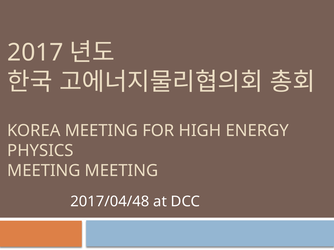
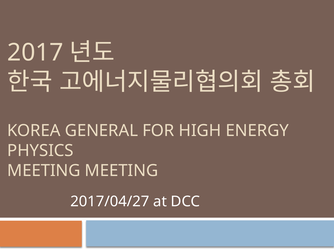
KOREA MEETING: MEETING -> GENERAL
2017/04/48: 2017/04/48 -> 2017/04/27
